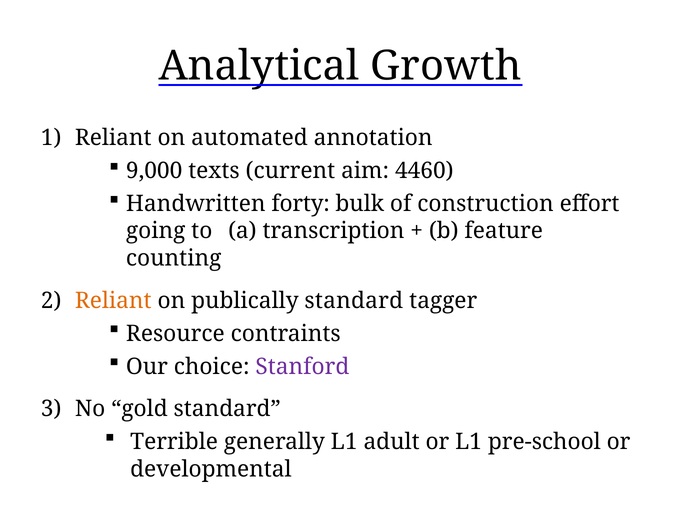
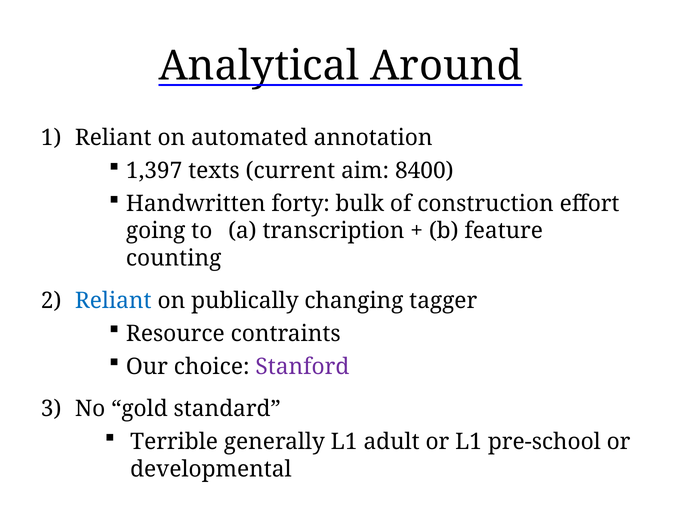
Growth: Growth -> Around
9,000: 9,000 -> 1,397
4460: 4460 -> 8400
Reliant at (113, 300) colour: orange -> blue
publically standard: standard -> changing
